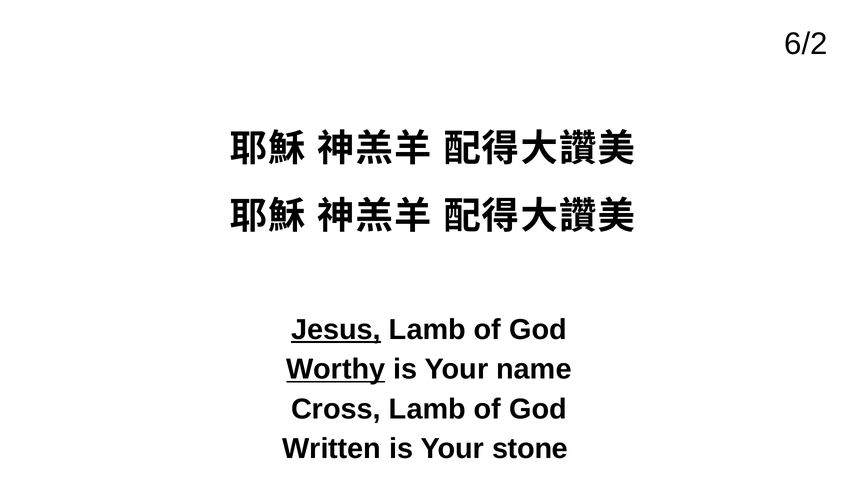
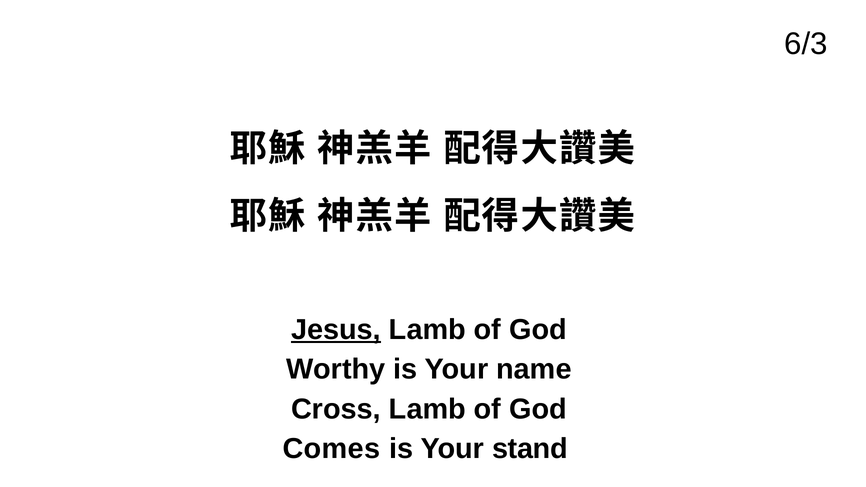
6/2: 6/2 -> 6/3
Worthy underline: present -> none
Written: Written -> Comes
stone: stone -> stand
